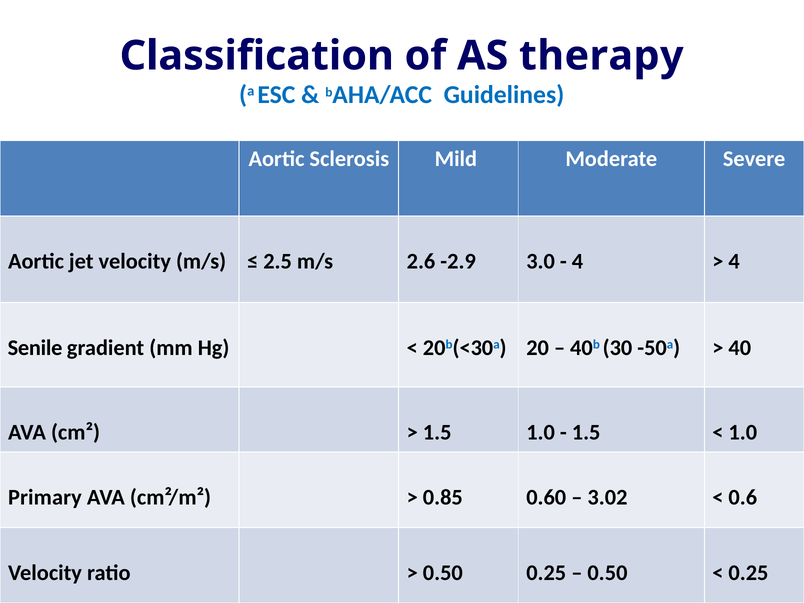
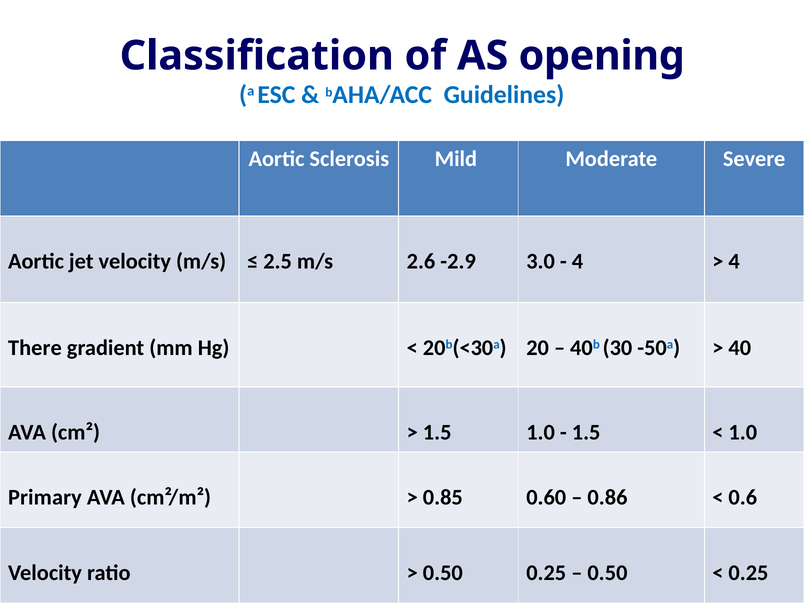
therapy: therapy -> opening
Senile: Senile -> There
3.02: 3.02 -> 0.86
